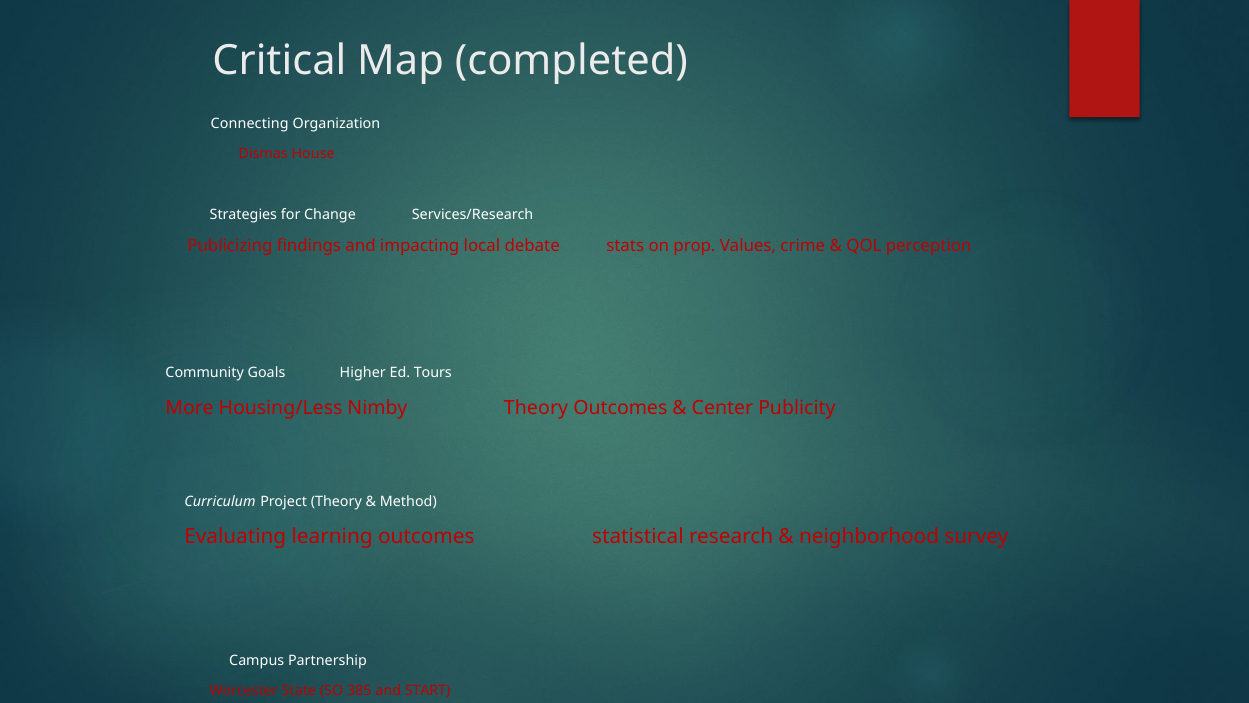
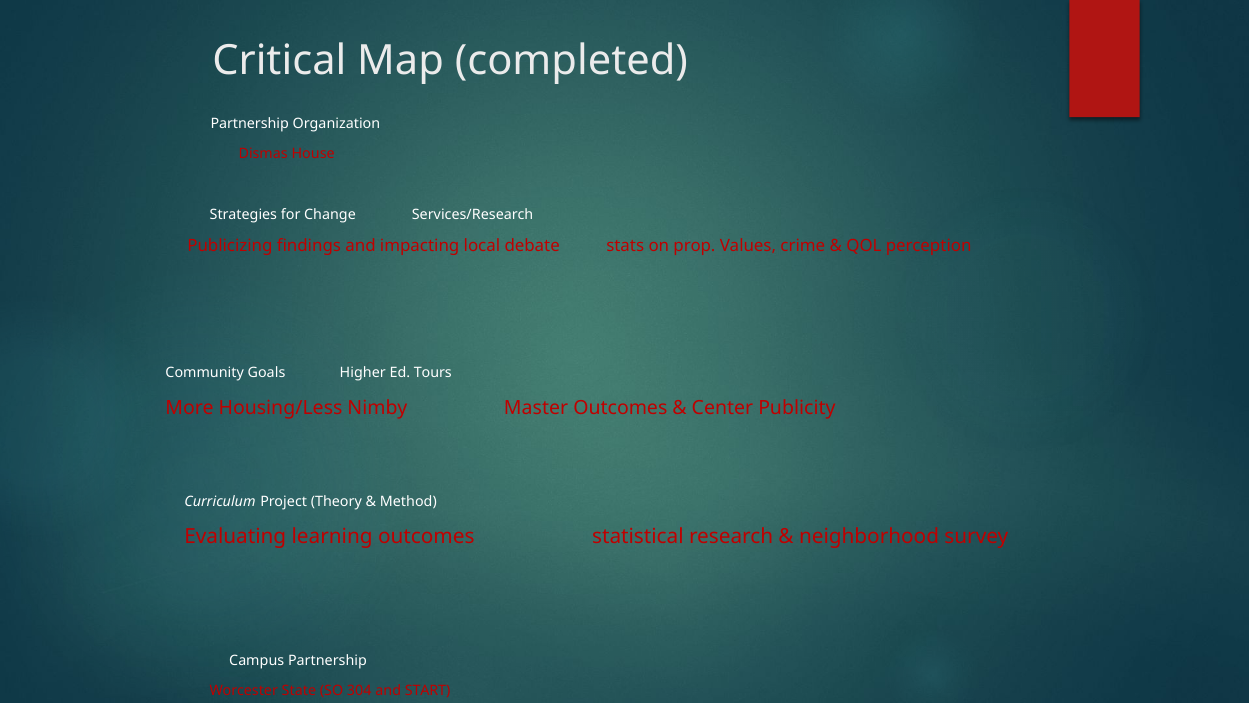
Connecting at (250, 124): Connecting -> Partnership
Nimby Theory: Theory -> Master
385: 385 -> 304
